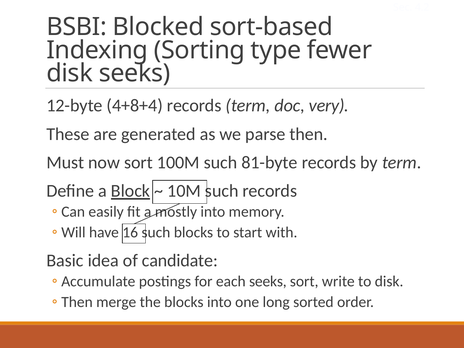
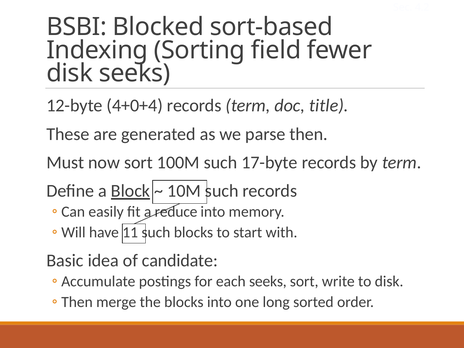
type: type -> field
4+8+4: 4+8+4 -> 4+0+4
very: very -> title
81-byte: 81-byte -> 17-byte
mostly: mostly -> reduce
16: 16 -> 11
